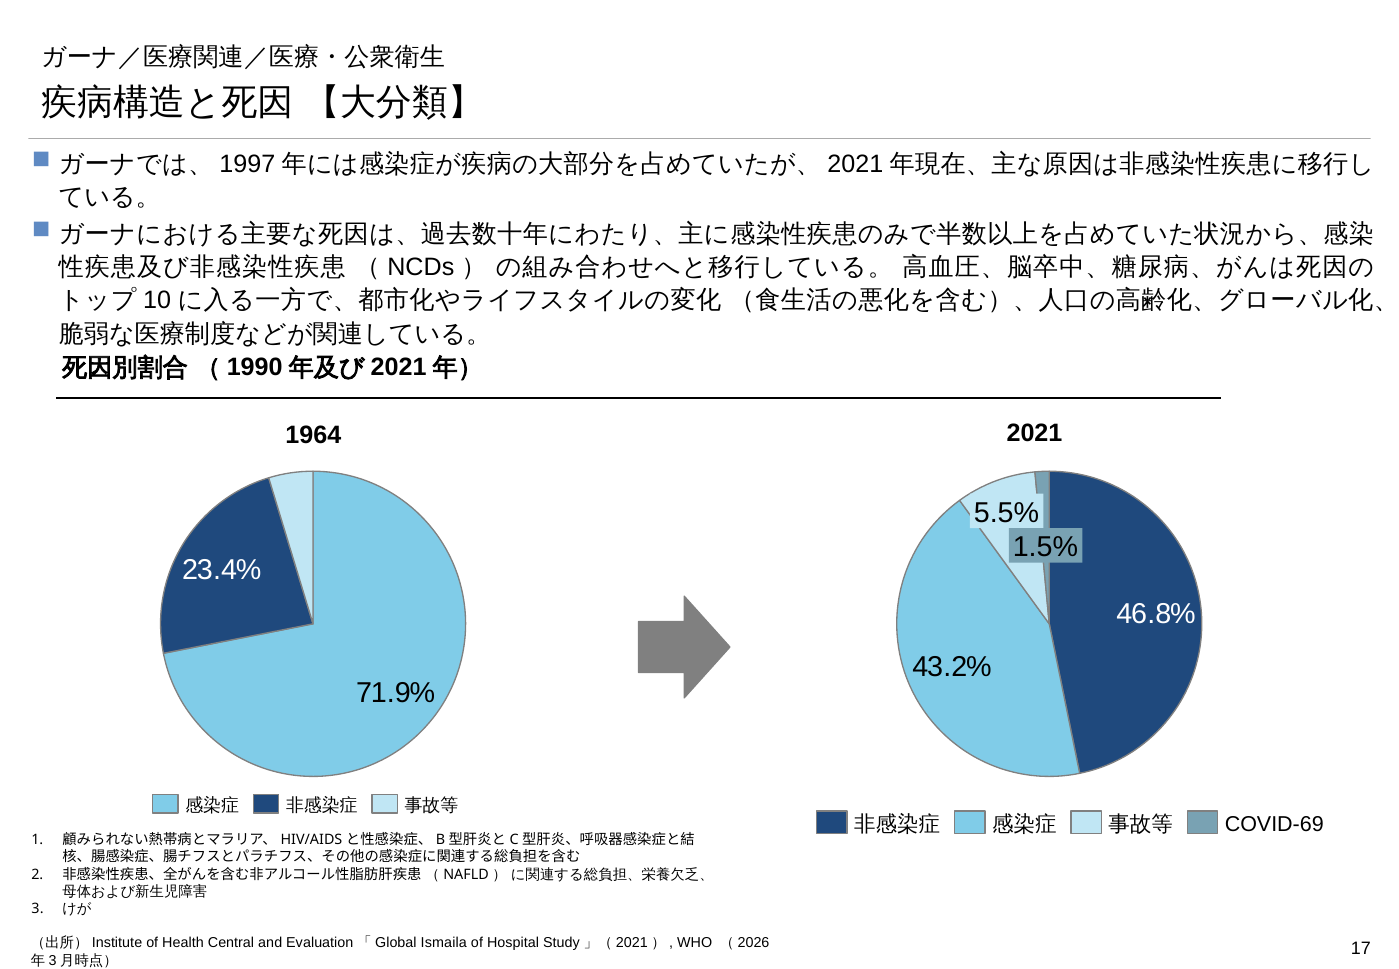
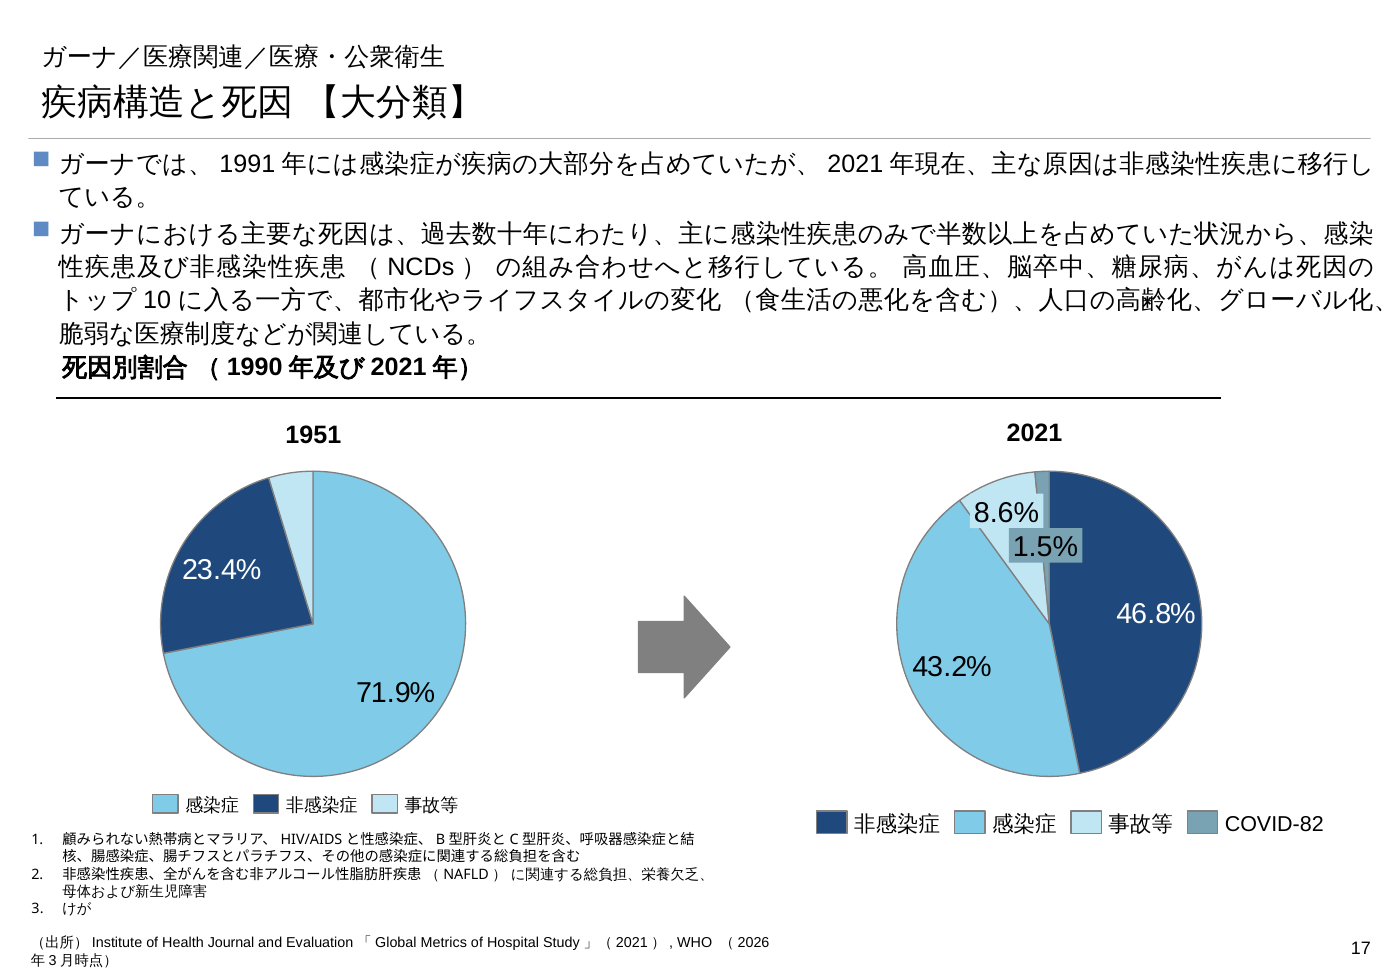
1997: 1997 -> 1991
1964: 1964 -> 1951
5.5%: 5.5% -> 8.6%
COVID-69: COVID-69 -> COVID-82
Central: Central -> Journal
Ismaila: Ismaila -> Metrics
